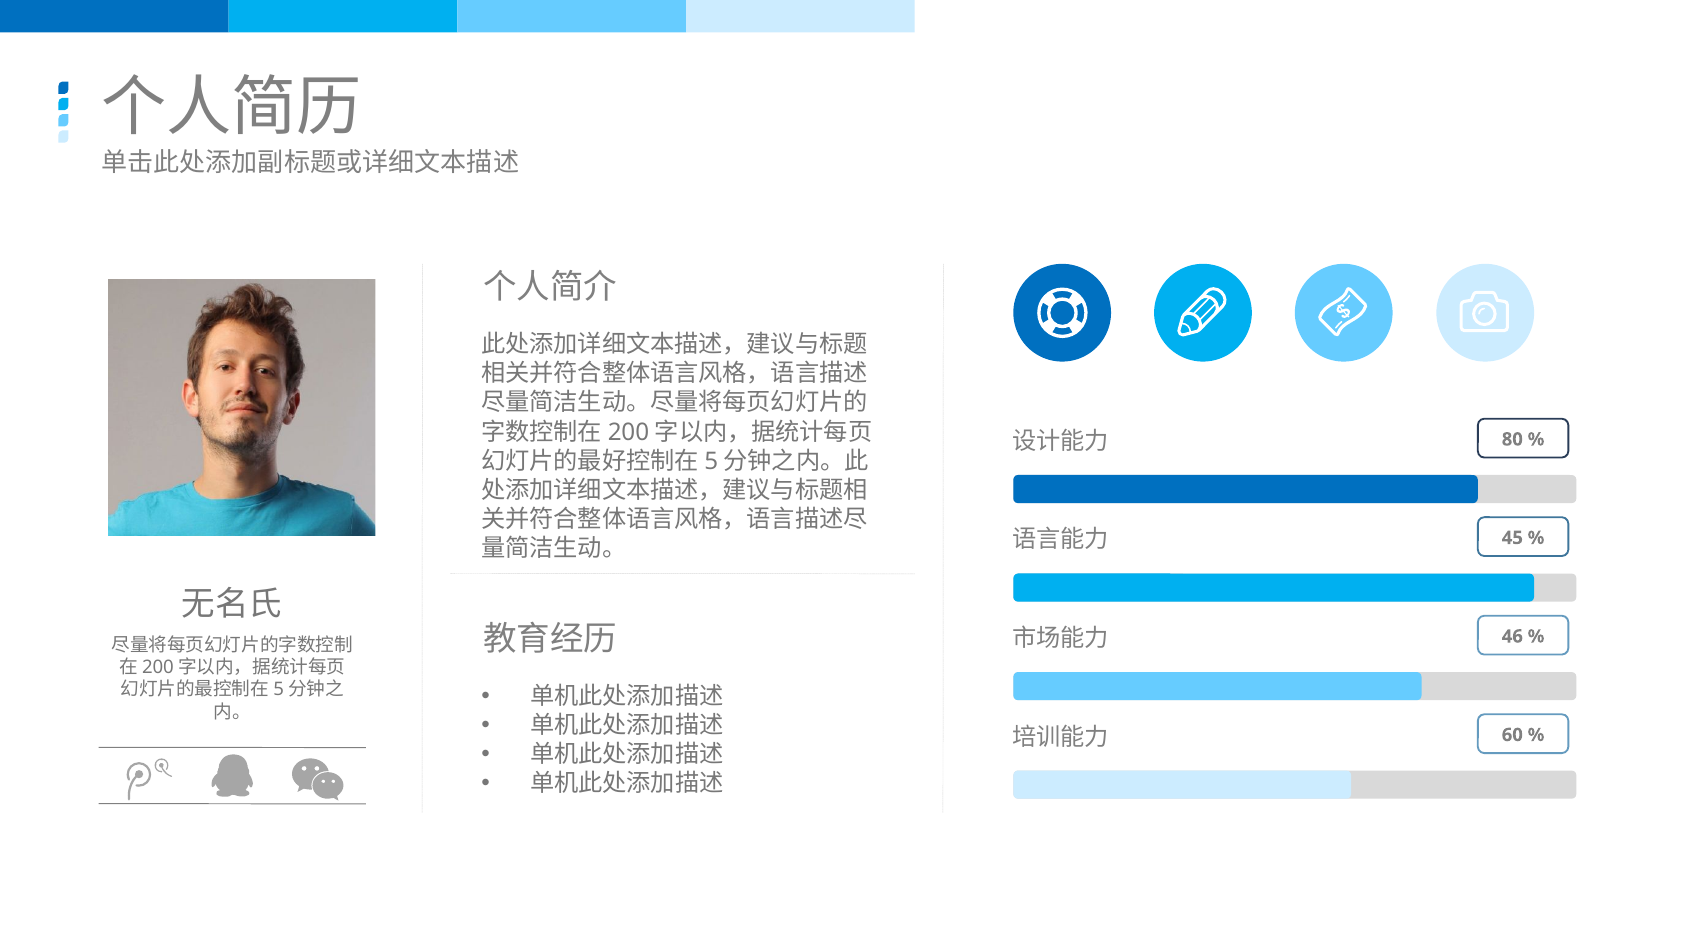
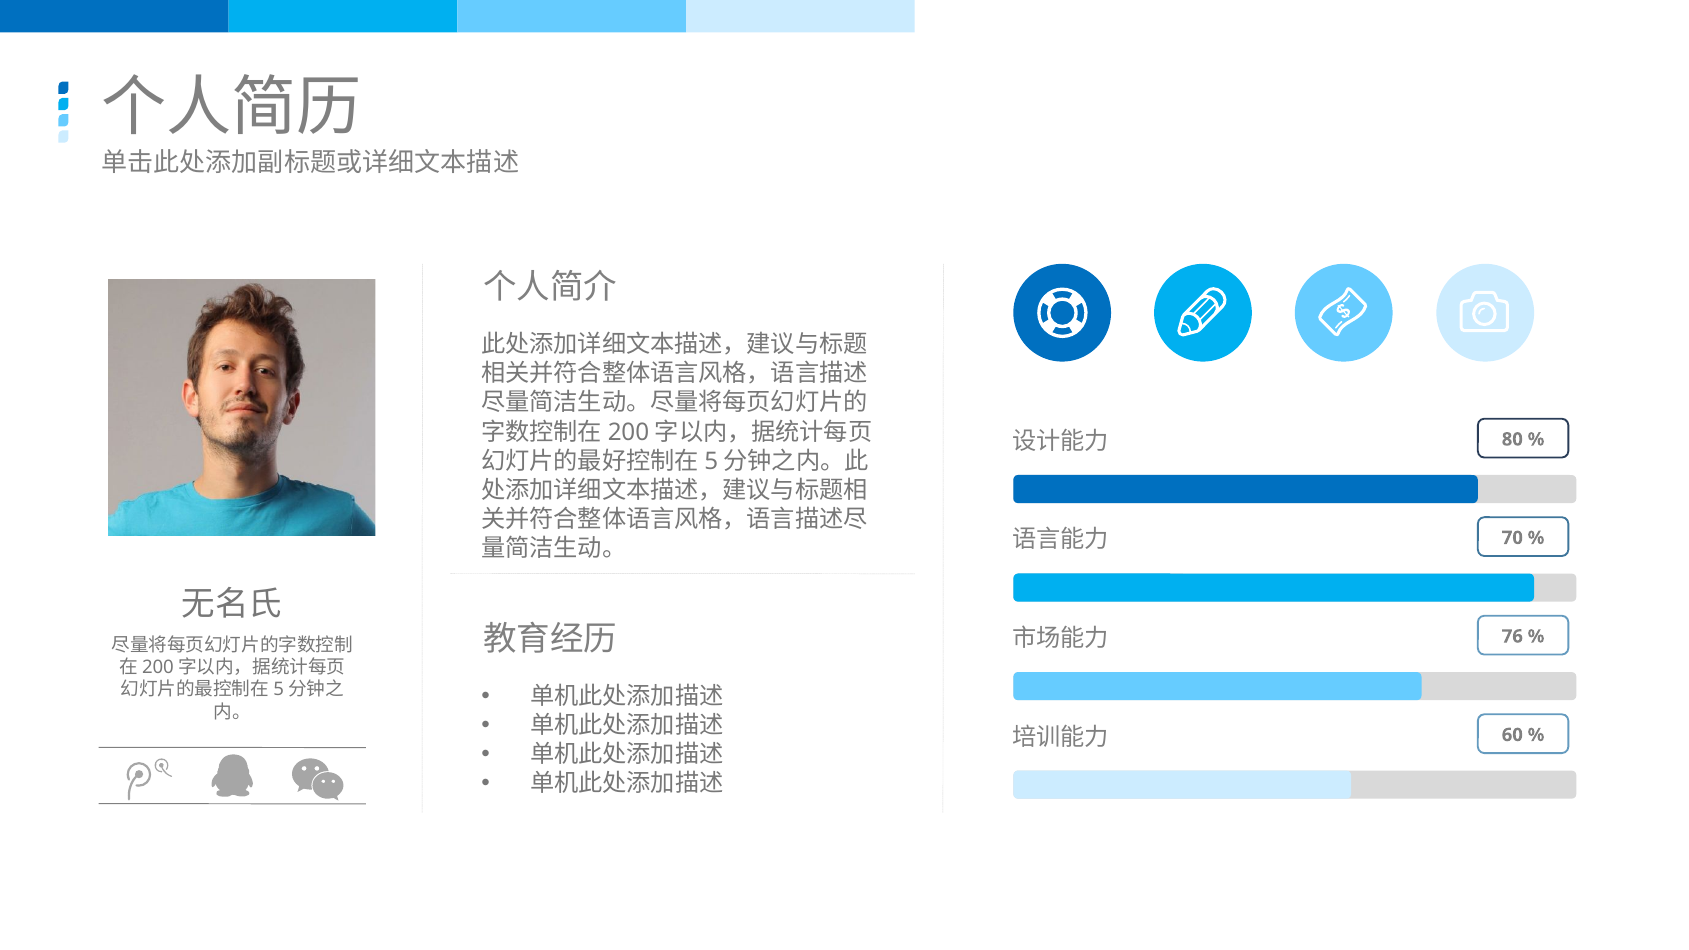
45: 45 -> 70
46: 46 -> 76
